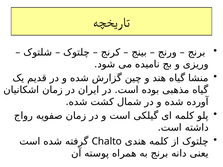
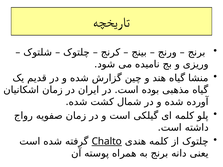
Chalto underline: none -> present
